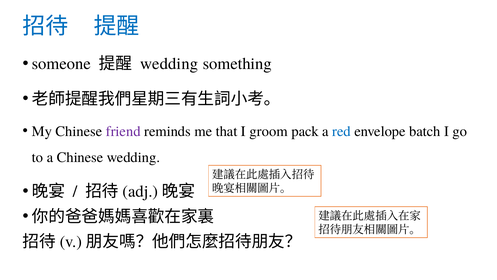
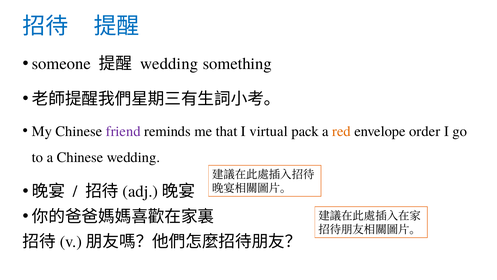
groom: groom -> virtual
red colour: blue -> orange
batch: batch -> order
